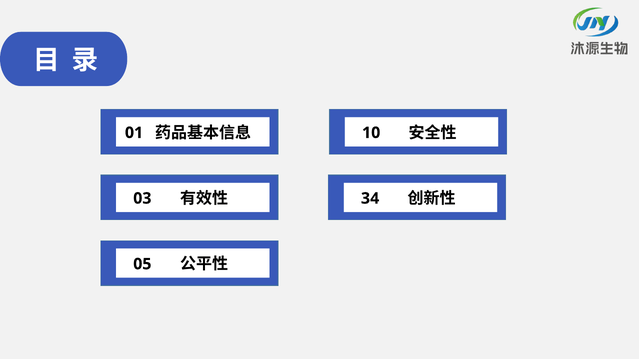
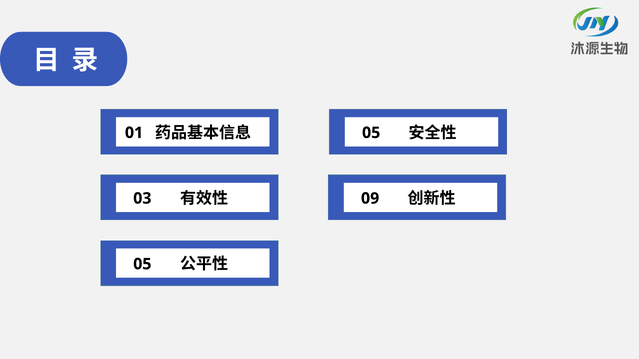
10 at (371, 133): 10 -> 05
34: 34 -> 09
